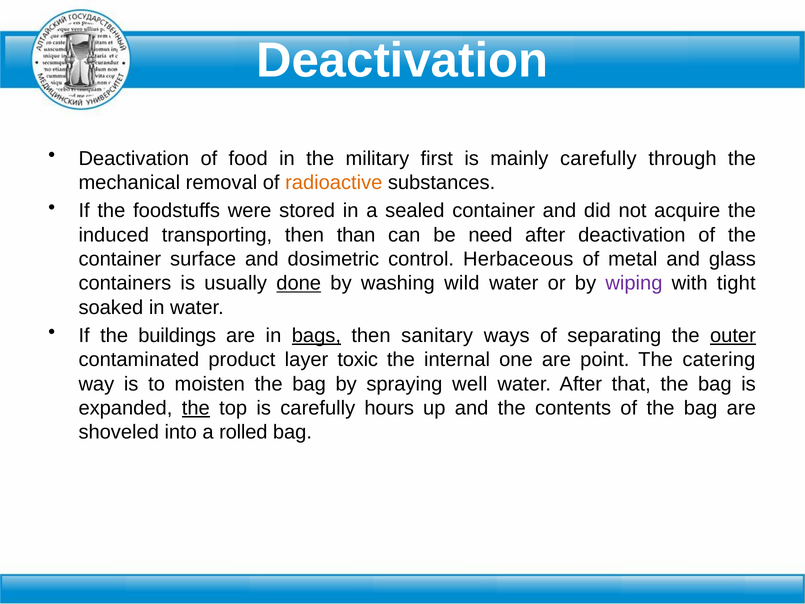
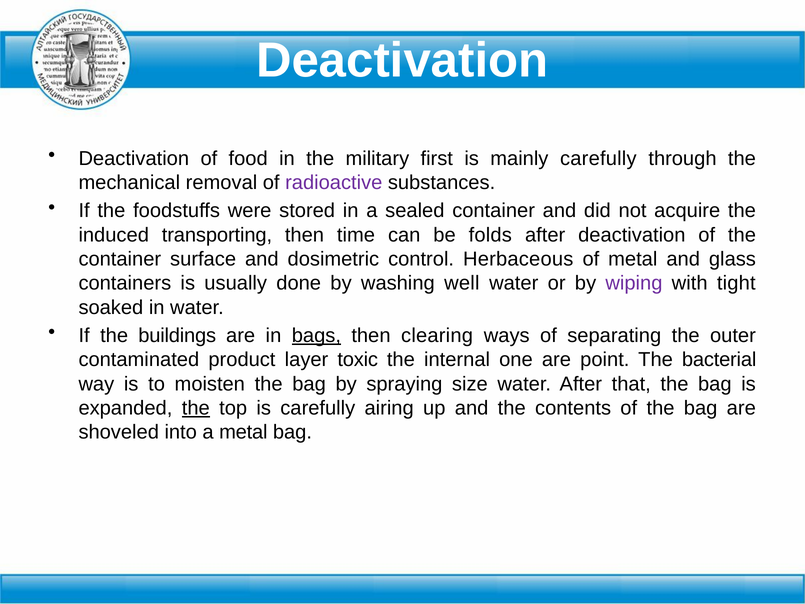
radioactive colour: orange -> purple
than: than -> time
need: need -> folds
done underline: present -> none
wild: wild -> well
sanitary: sanitary -> clearing
outer underline: present -> none
catering: catering -> bacterial
well: well -> size
hours: hours -> airing
a rolled: rolled -> metal
